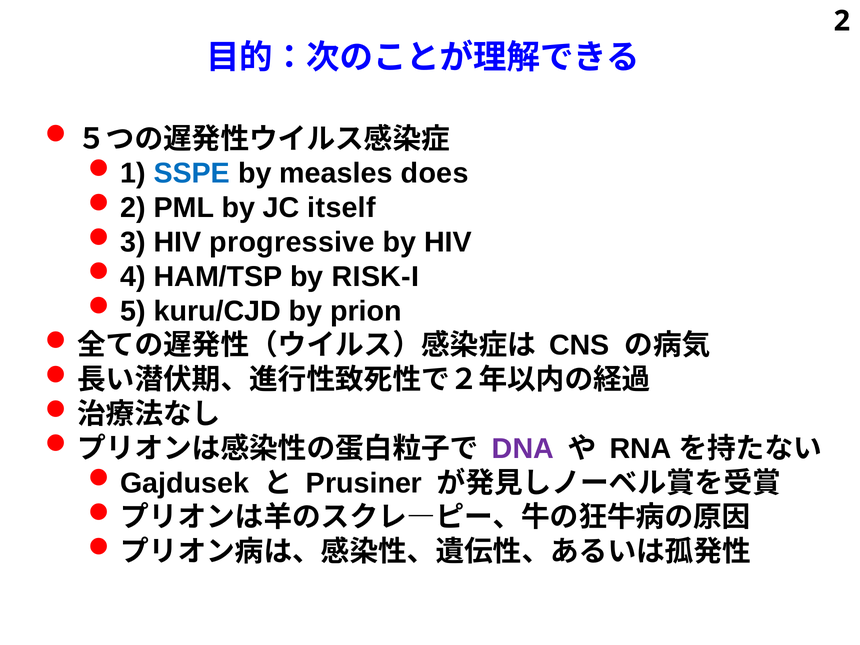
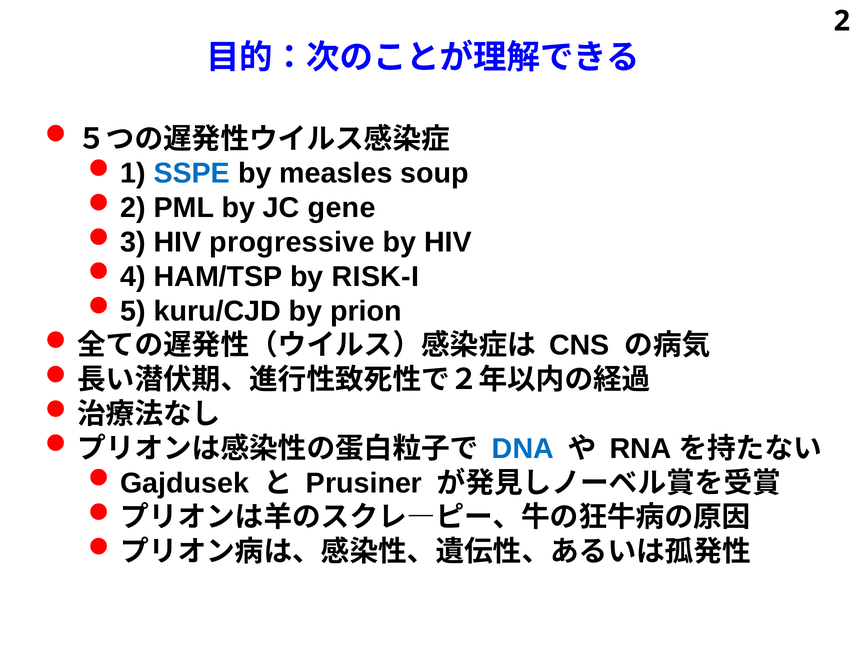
does: does -> soup
itself: itself -> gene
DNA colour: purple -> blue
